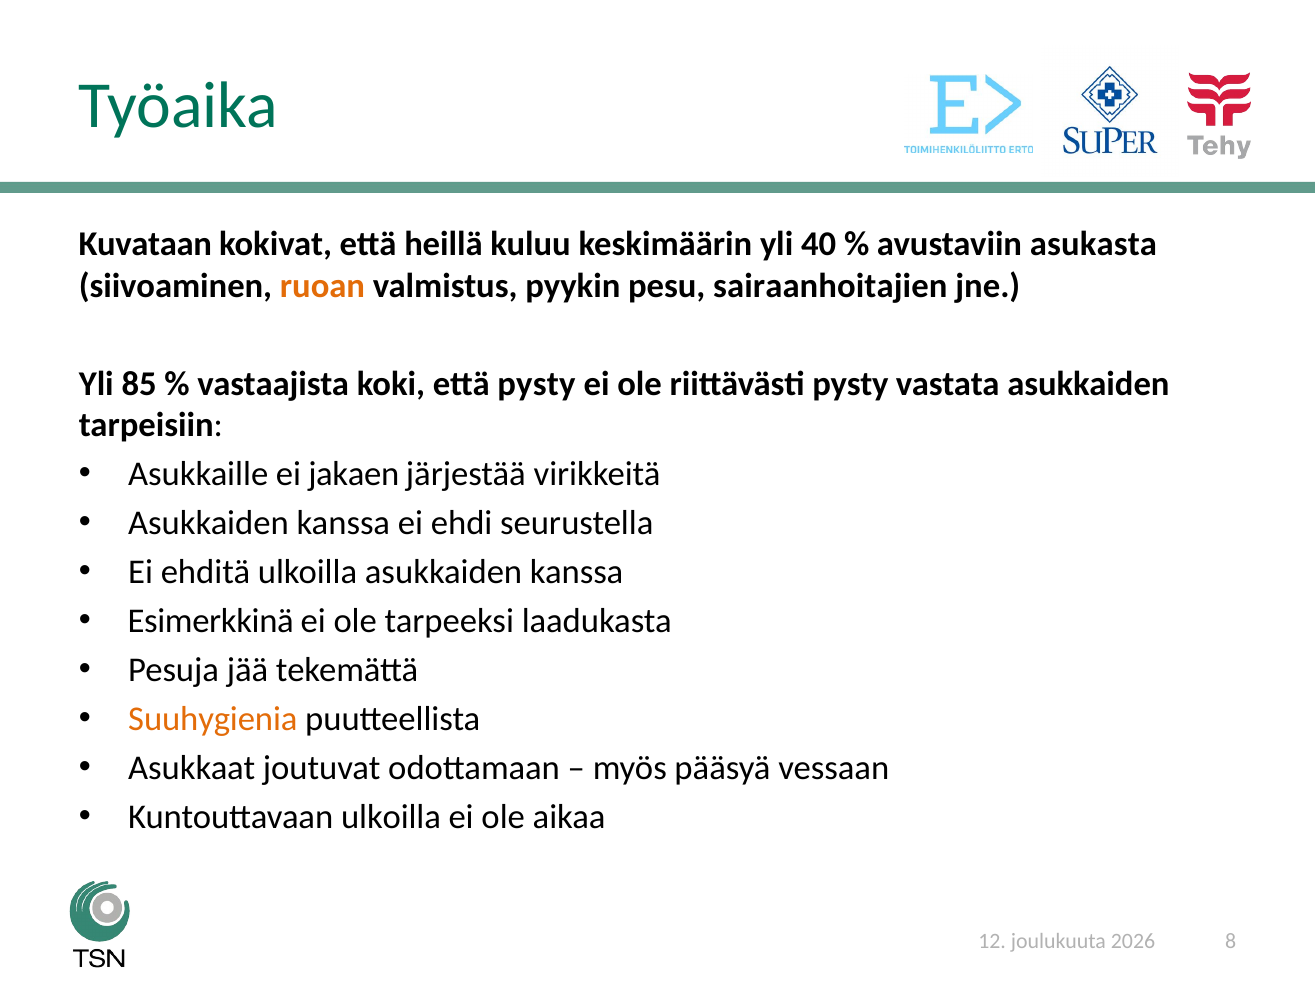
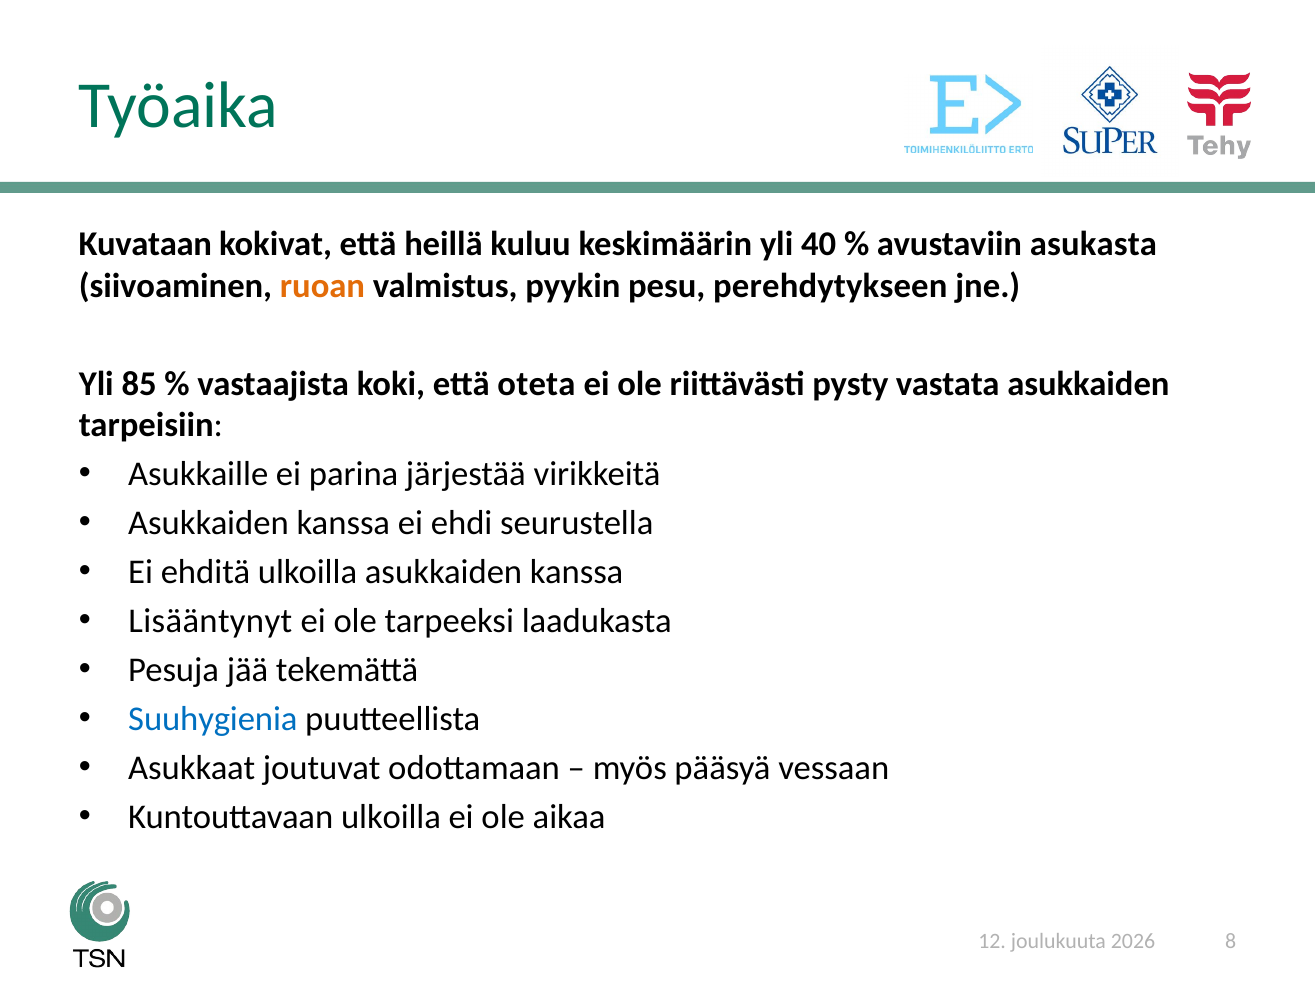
sairaanhoitajien: sairaanhoitajien -> perehdytykseen
että pysty: pysty -> oteta
jakaen: jakaen -> parina
Esimerkkinä: Esimerkkinä -> Lisääntynyt
Suuhygienia colour: orange -> blue
